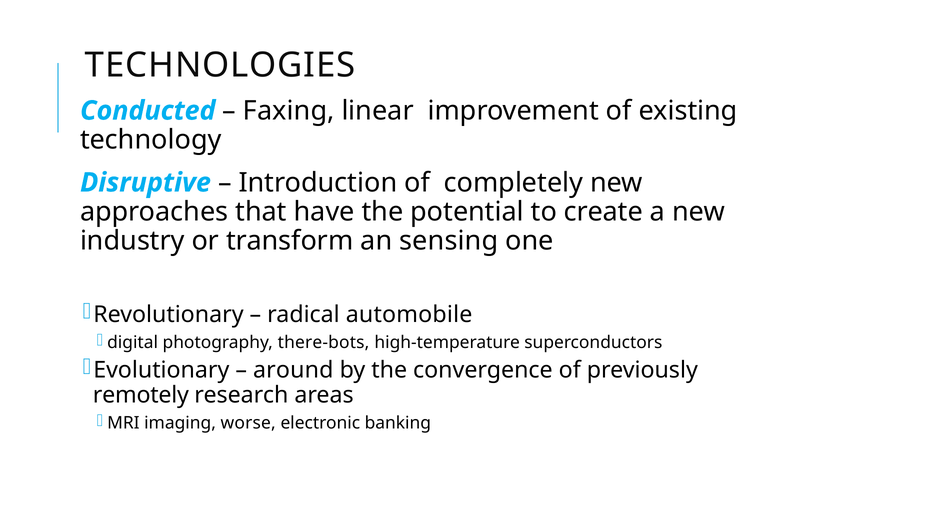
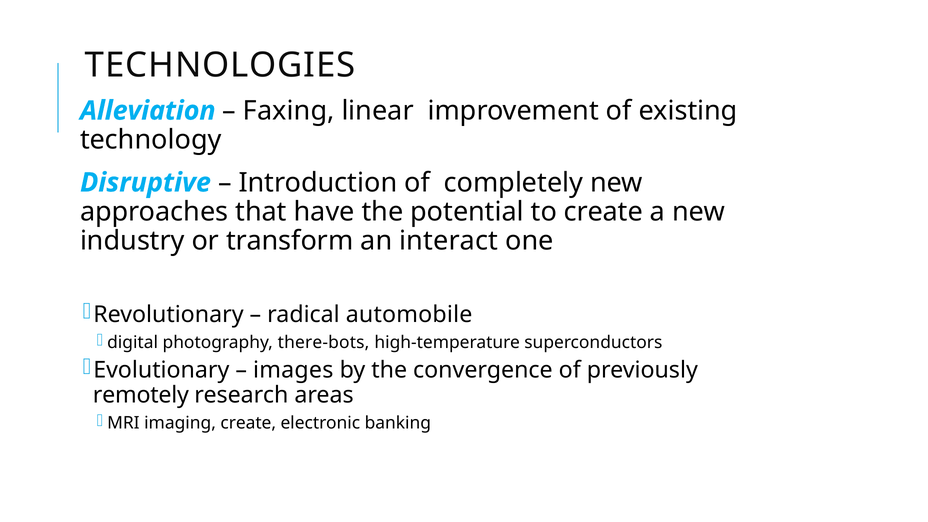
Conducted: Conducted -> Alleviation
sensing: sensing -> interact
around: around -> images
imaging worse: worse -> create
